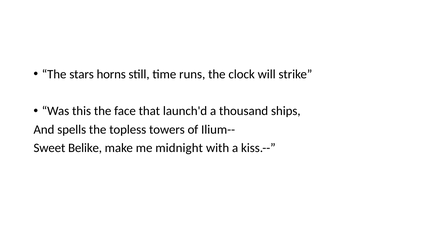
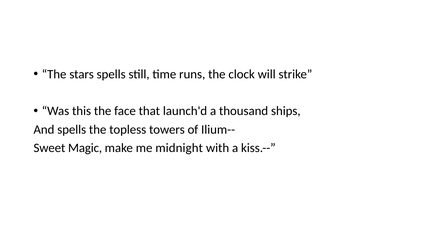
stars horns: horns -> spells
Belike: Belike -> Magic
